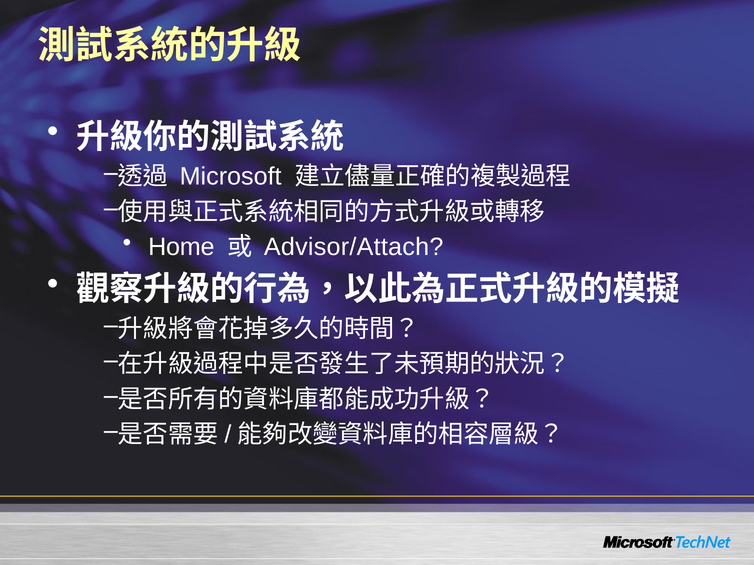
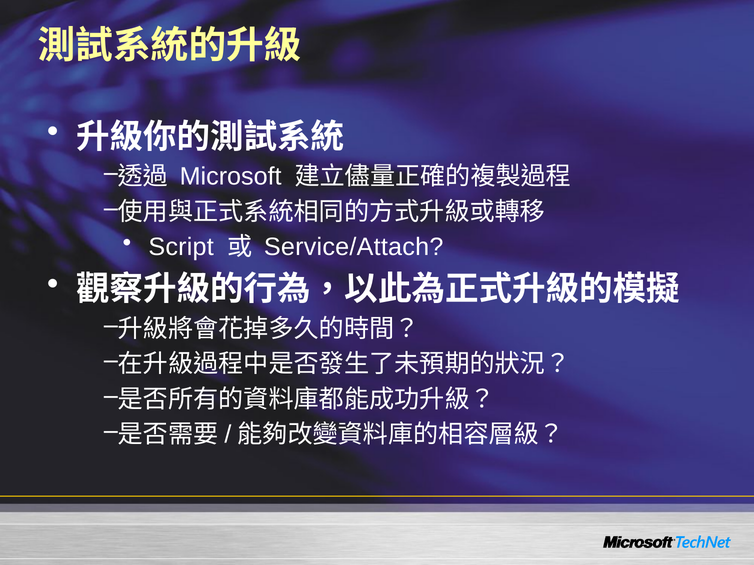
Home: Home -> Script
Advisor/Attach: Advisor/Attach -> Service/Attach
